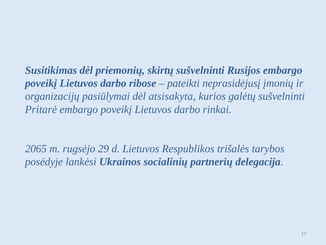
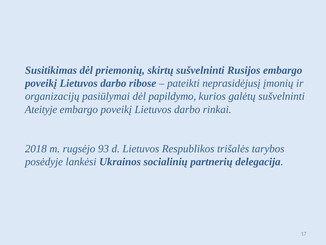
atsisakyta: atsisakyta -> papildymo
Pritarė: Pritarė -> Ateityje
2065: 2065 -> 2018
29: 29 -> 93
